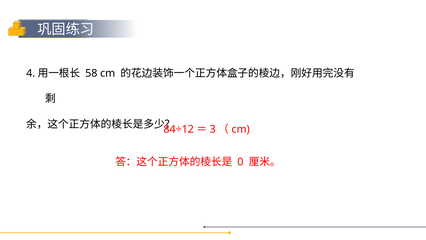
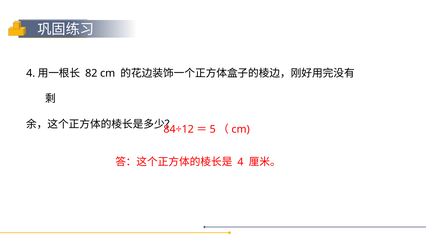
58: 58 -> 82
3: 3 -> 5
0 at (240, 162): 0 -> 4
